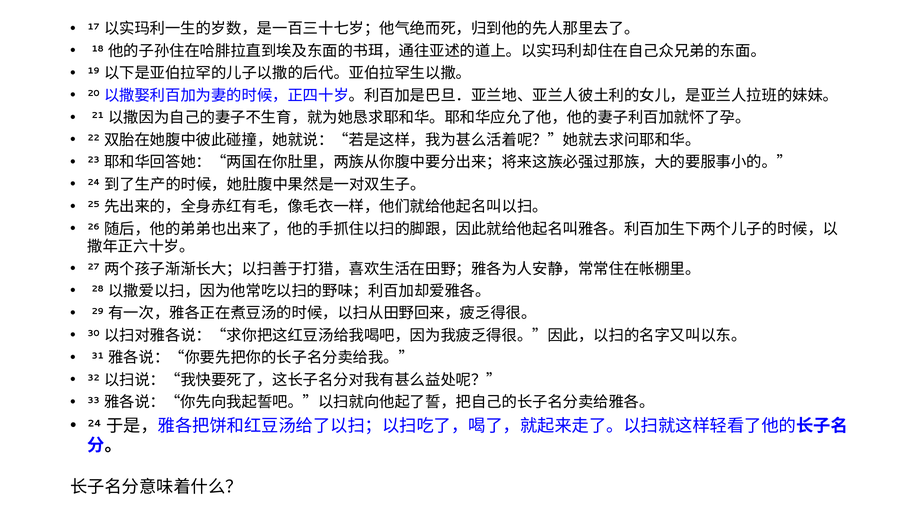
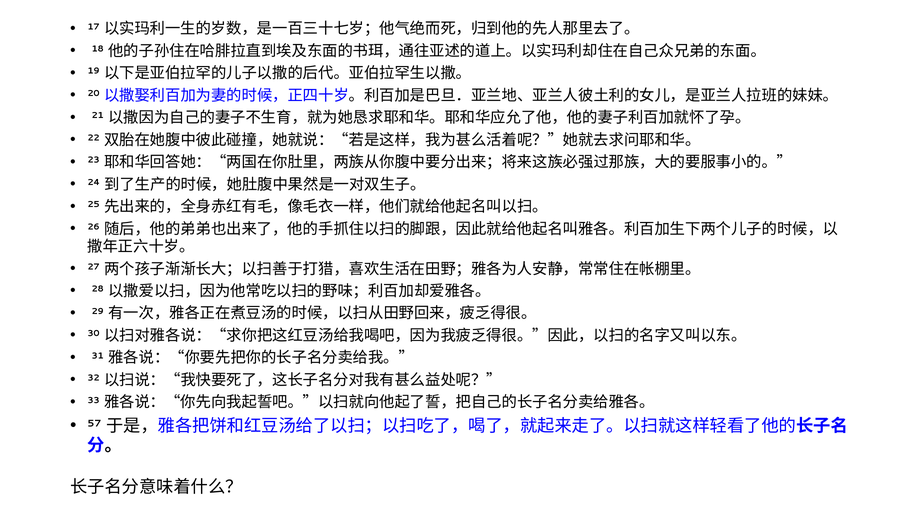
24 at (94, 423): 24 -> 57
